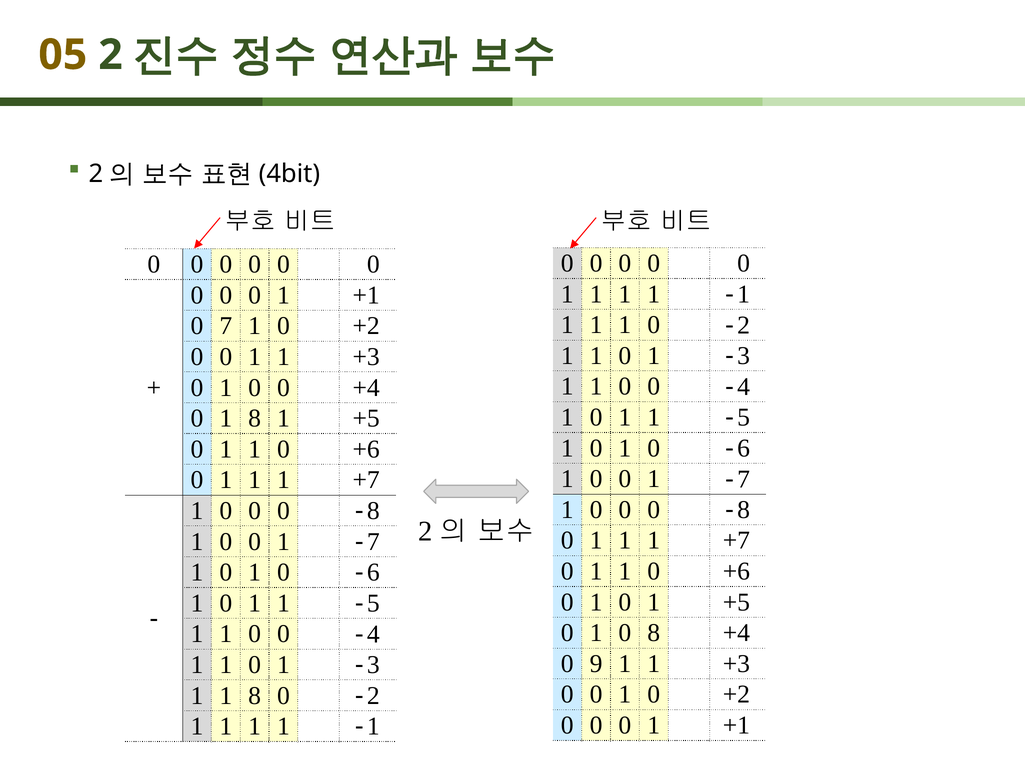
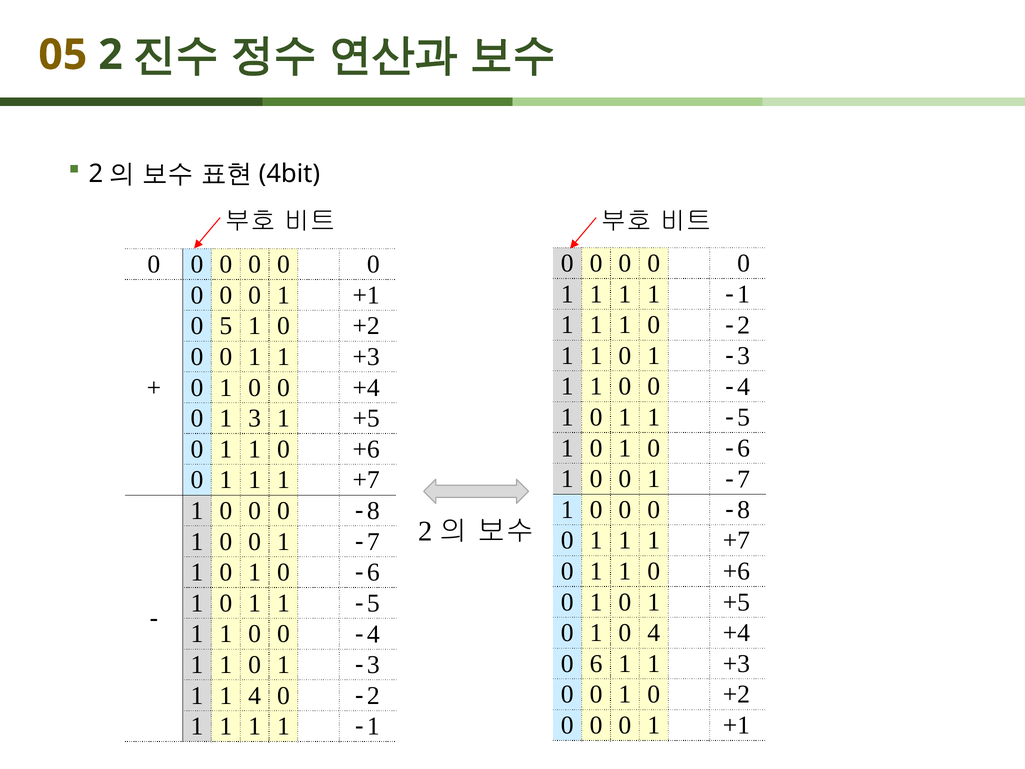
7: 7 -> 5
0 1 8: 8 -> 3
0 8: 8 -> 4
9: 9 -> 6
1 1 8: 8 -> 4
